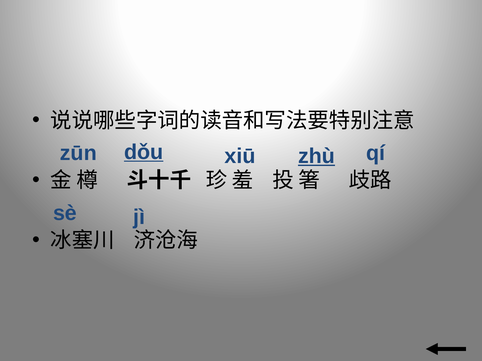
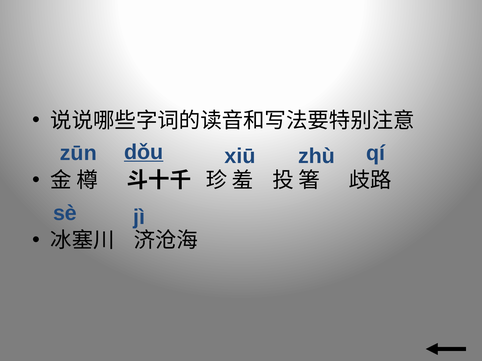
zhù underline: present -> none
